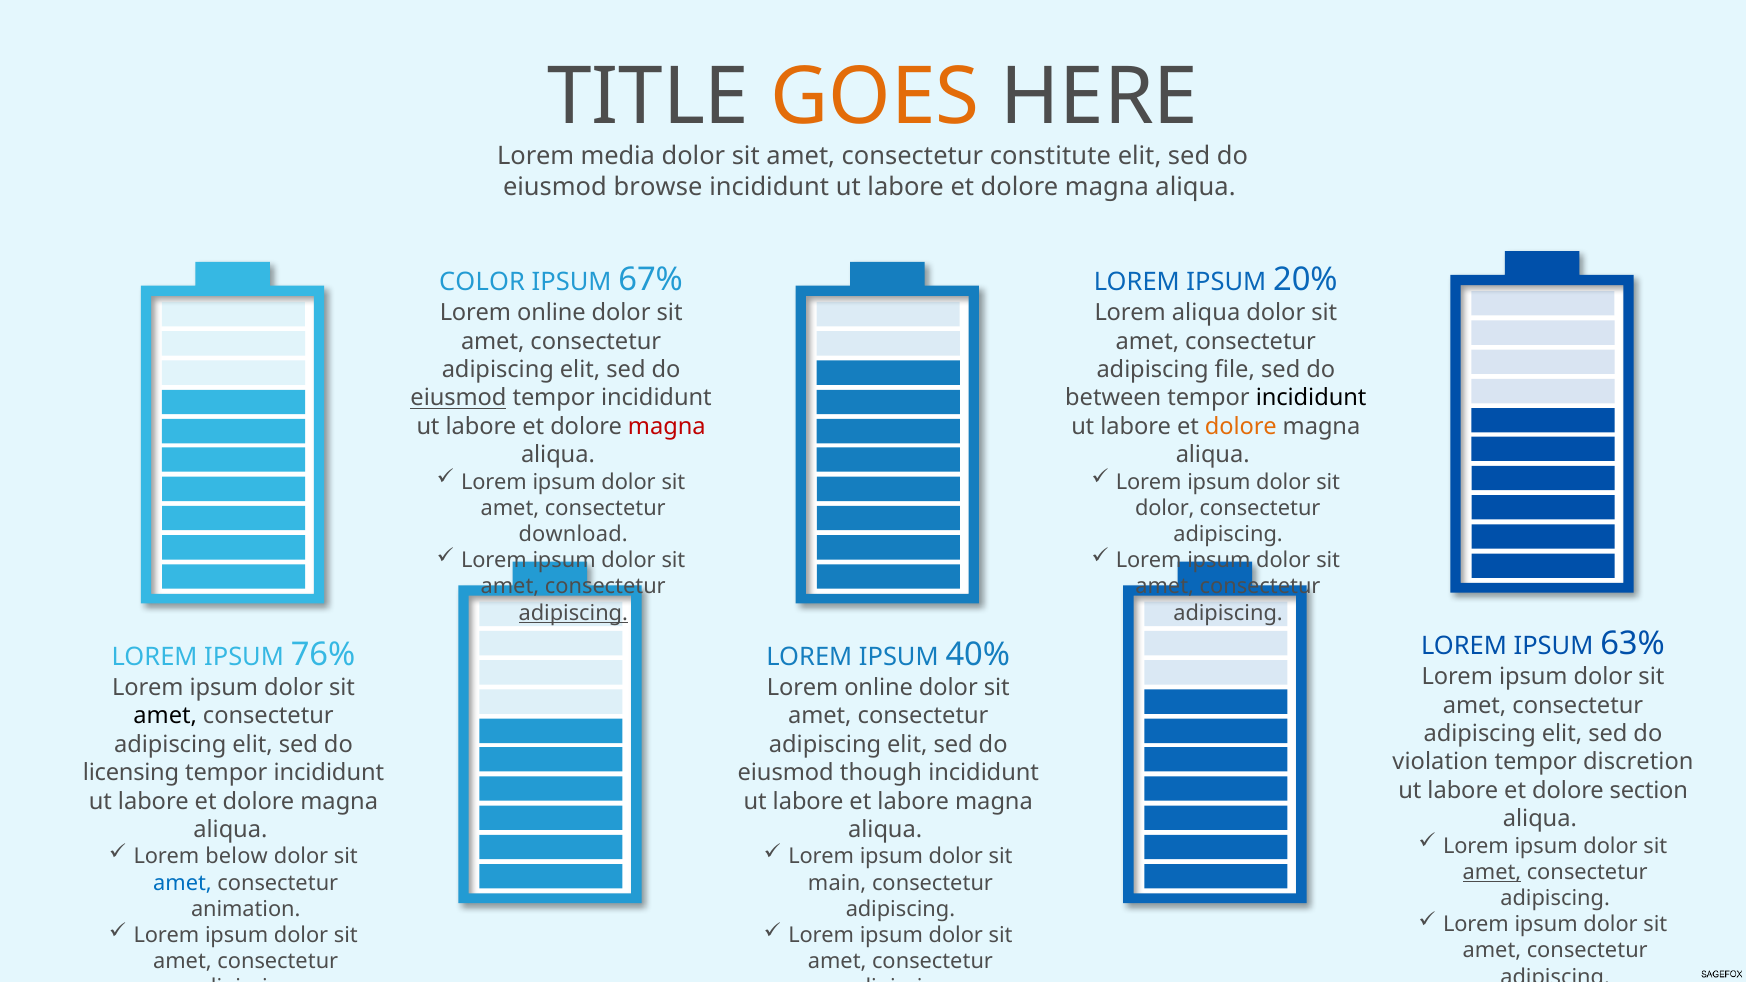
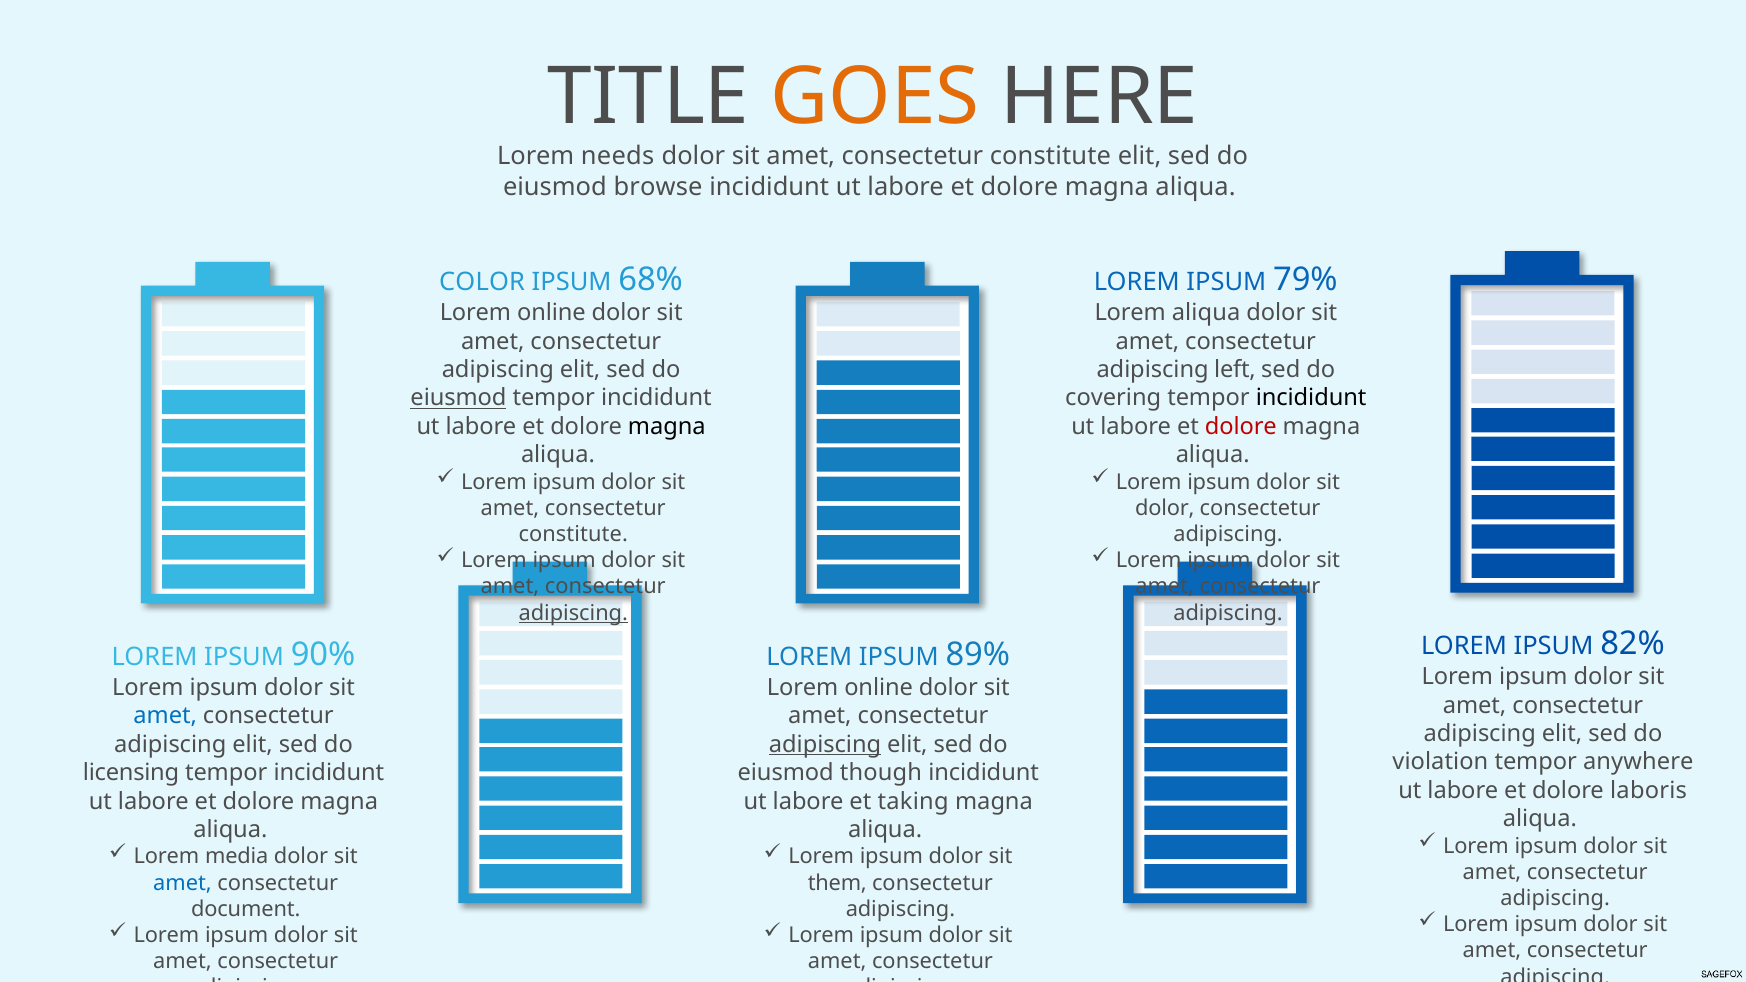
media: media -> needs
67%: 67% -> 68%
20%: 20% -> 79%
file: file -> left
between: between -> covering
magna at (667, 427) colour: red -> black
dolore at (1241, 427) colour: orange -> red
download at (573, 534): download -> constitute
63%: 63% -> 82%
76%: 76% -> 90%
40%: 40% -> 89%
amet at (165, 716) colour: black -> blue
adipiscing at (825, 744) underline: none -> present
discretion: discretion -> anywhere
section: section -> laboris
et labore: labore -> taking
below: below -> media
amet at (1492, 872) underline: present -> none
main: main -> them
animation: animation -> document
